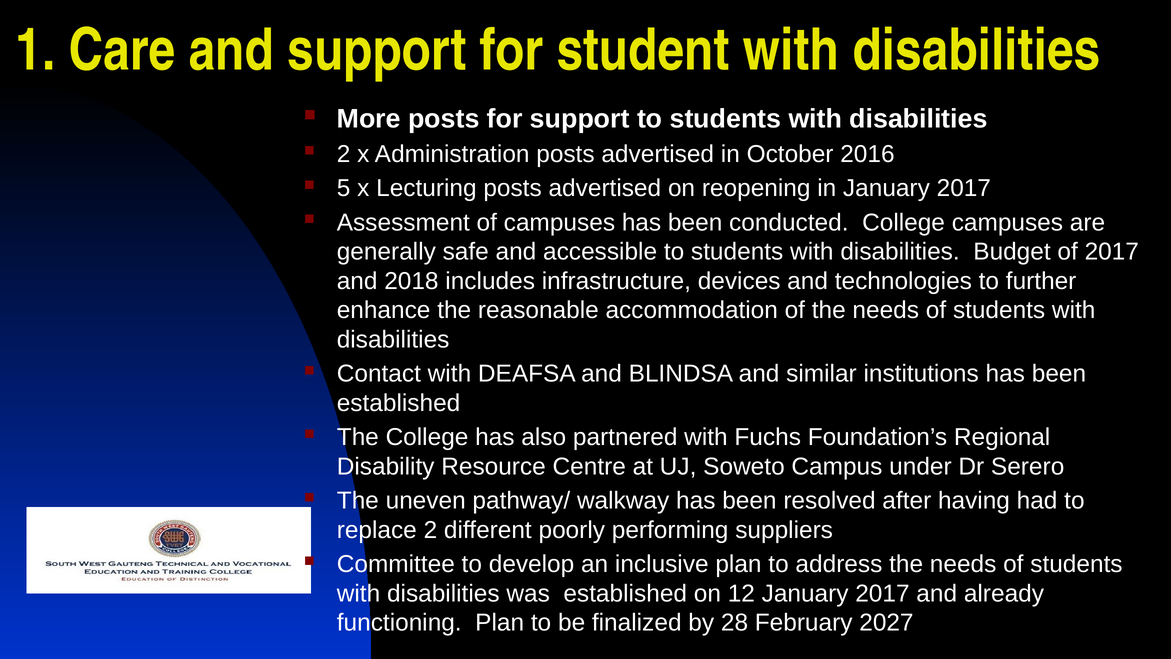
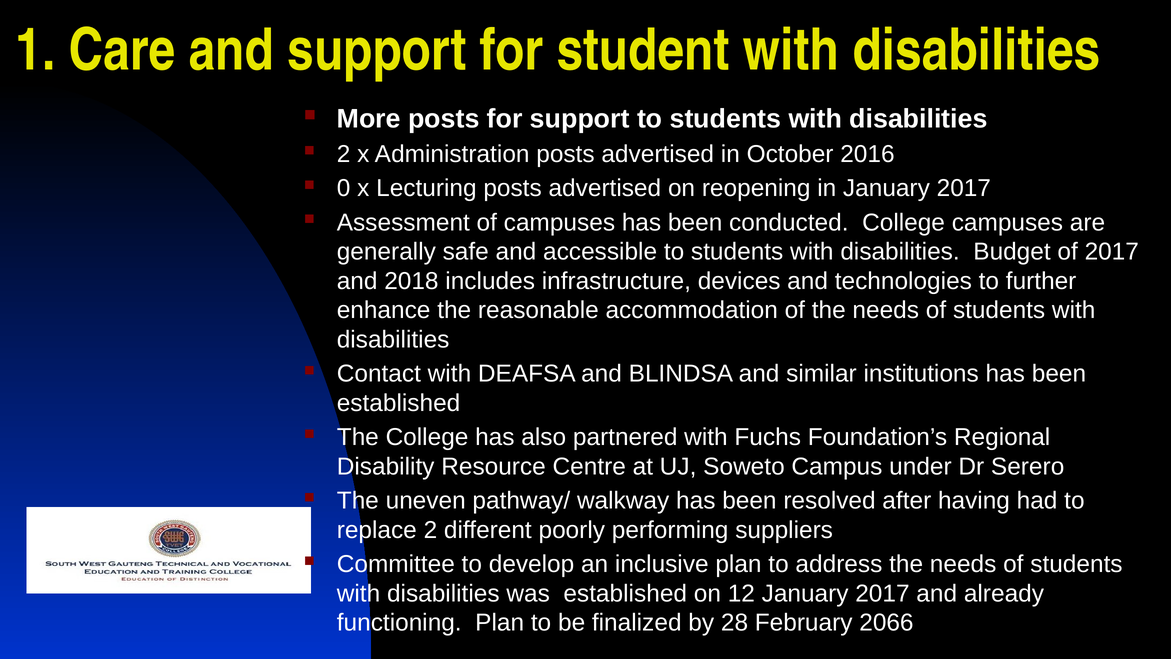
5: 5 -> 0
2027: 2027 -> 2066
